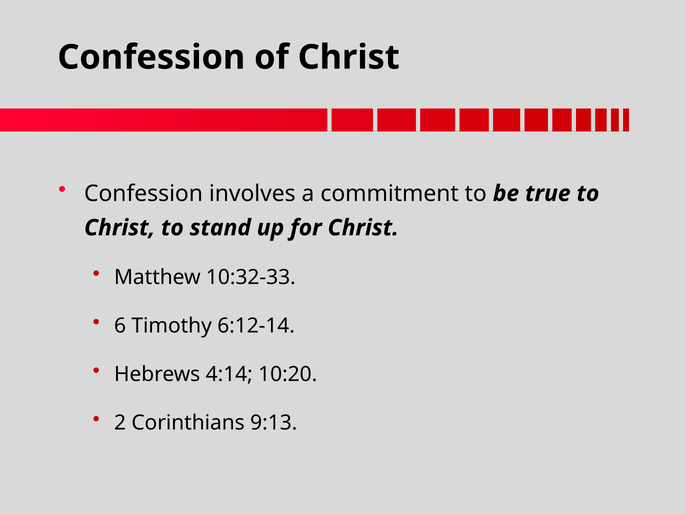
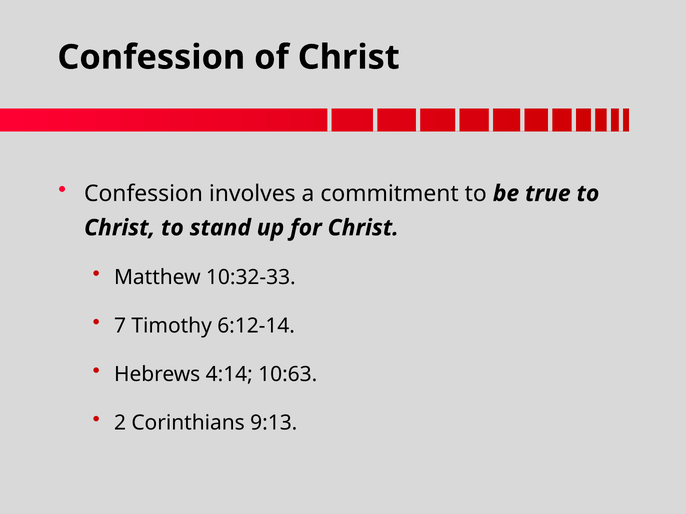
6: 6 -> 7
10:20: 10:20 -> 10:63
